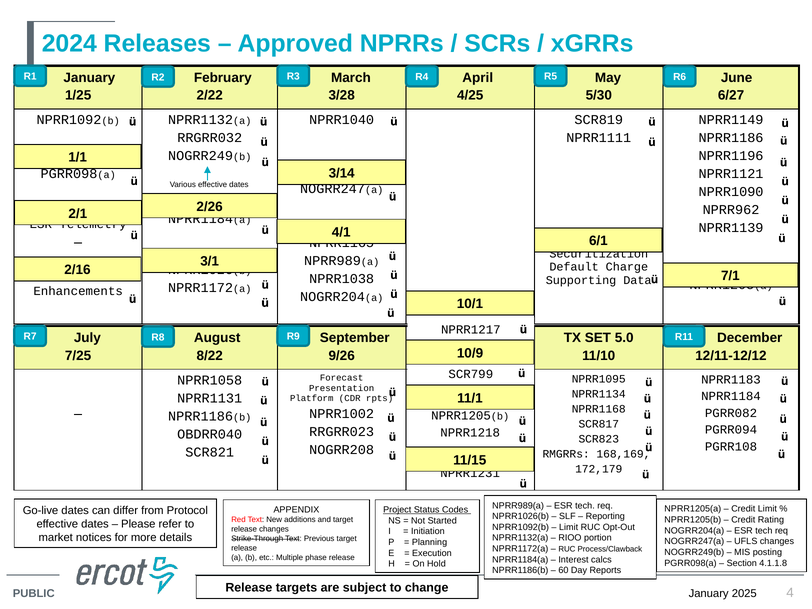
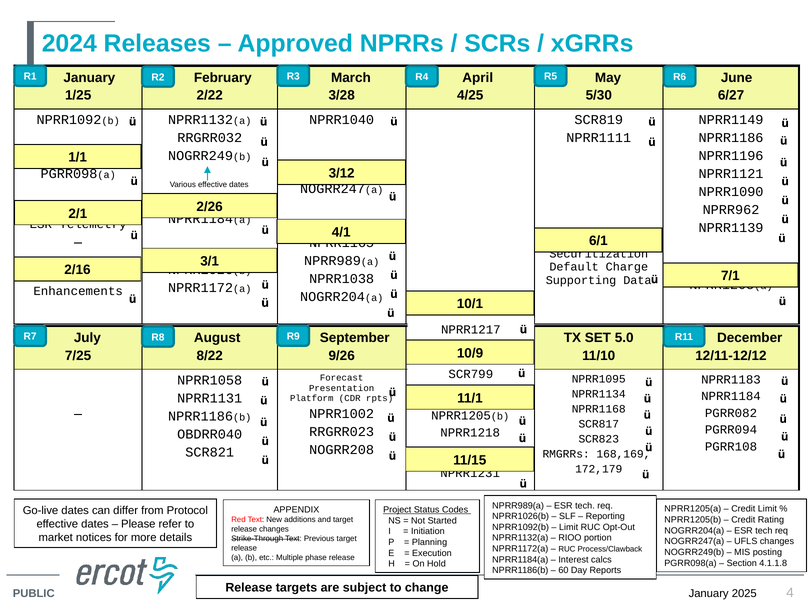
3/14: 3/14 -> 3/12
